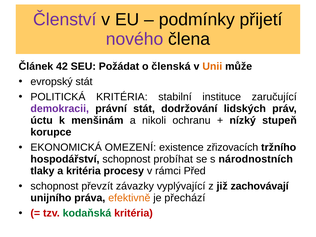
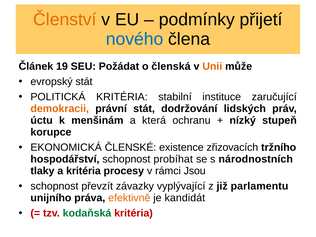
Členství colour: purple -> orange
nového colour: purple -> blue
42: 42 -> 19
demokracii colour: purple -> orange
nikoli: nikoli -> která
OMEZENÍ: OMEZENÍ -> ČLENSKÉ
Před: Před -> Jsou
zachovávají: zachovávají -> parlamentu
přechází: přechází -> kandidát
